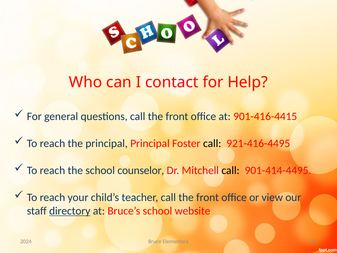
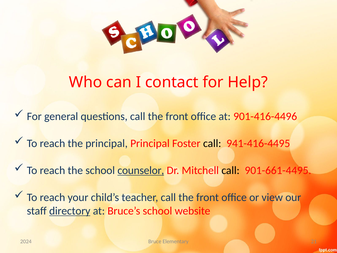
901-416-4415: 901-416-4415 -> 901-416-4496
921-416-4495: 921-416-4495 -> 941-416-4495
counselor underline: none -> present
901-414-4495: 901-414-4495 -> 901-661-4495
